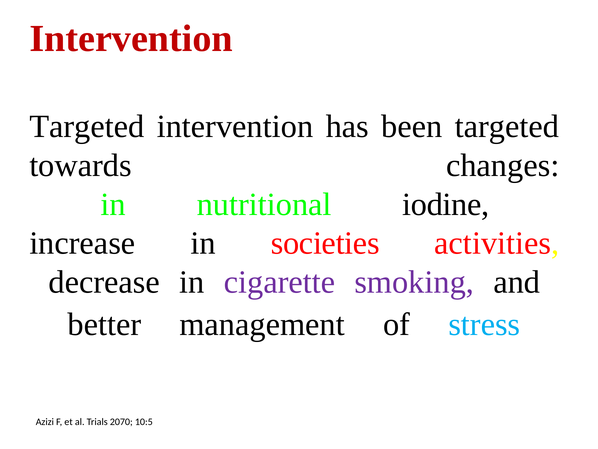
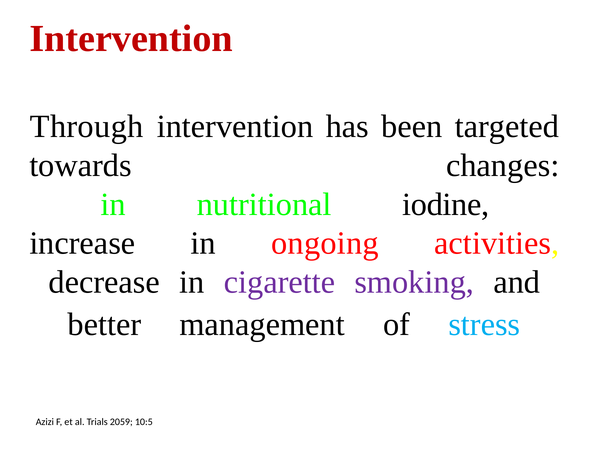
Targeted at (87, 126): Targeted -> Through
societies: societies -> ongoing
2070: 2070 -> 2059
